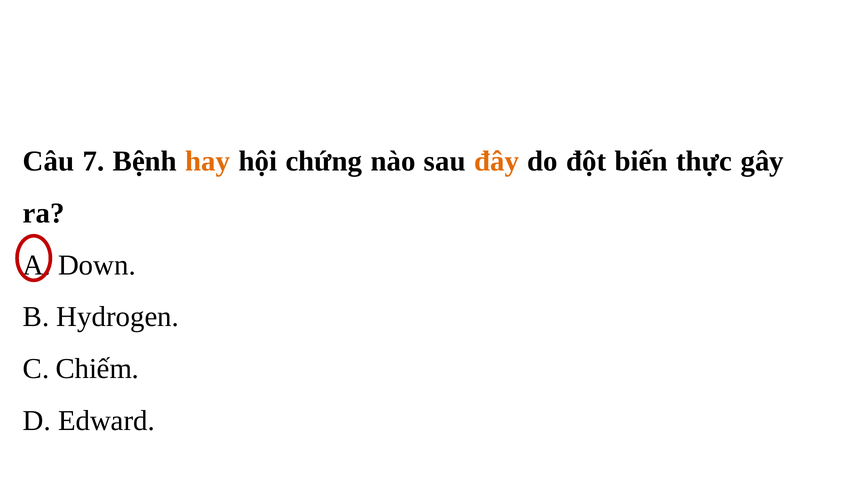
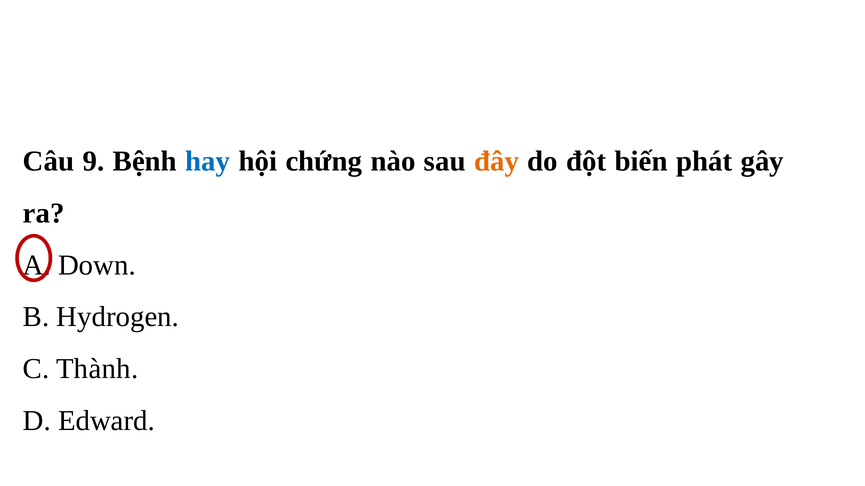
7: 7 -> 9
hay colour: orange -> blue
thực: thực -> phát
Chiếm: Chiếm -> Thành
